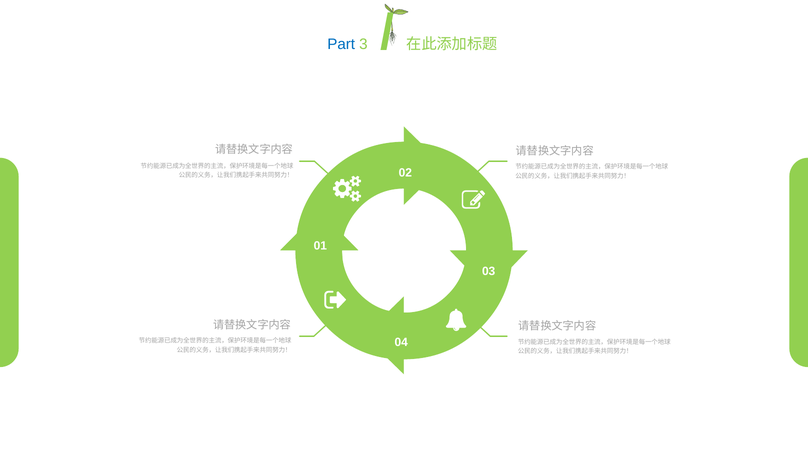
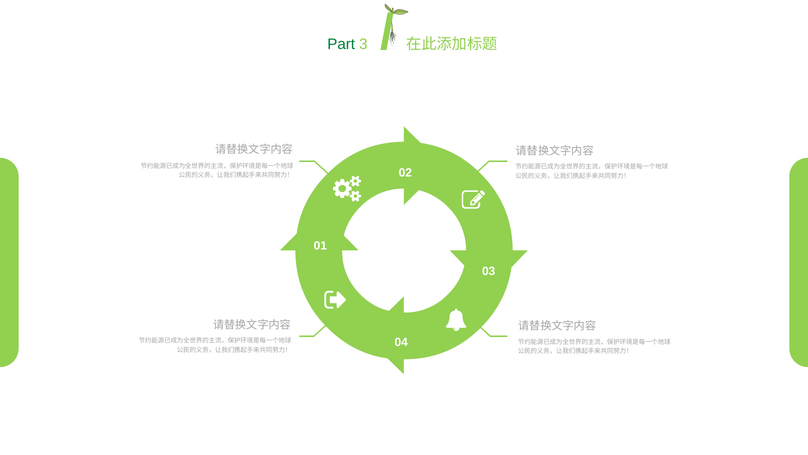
Part colour: blue -> green
